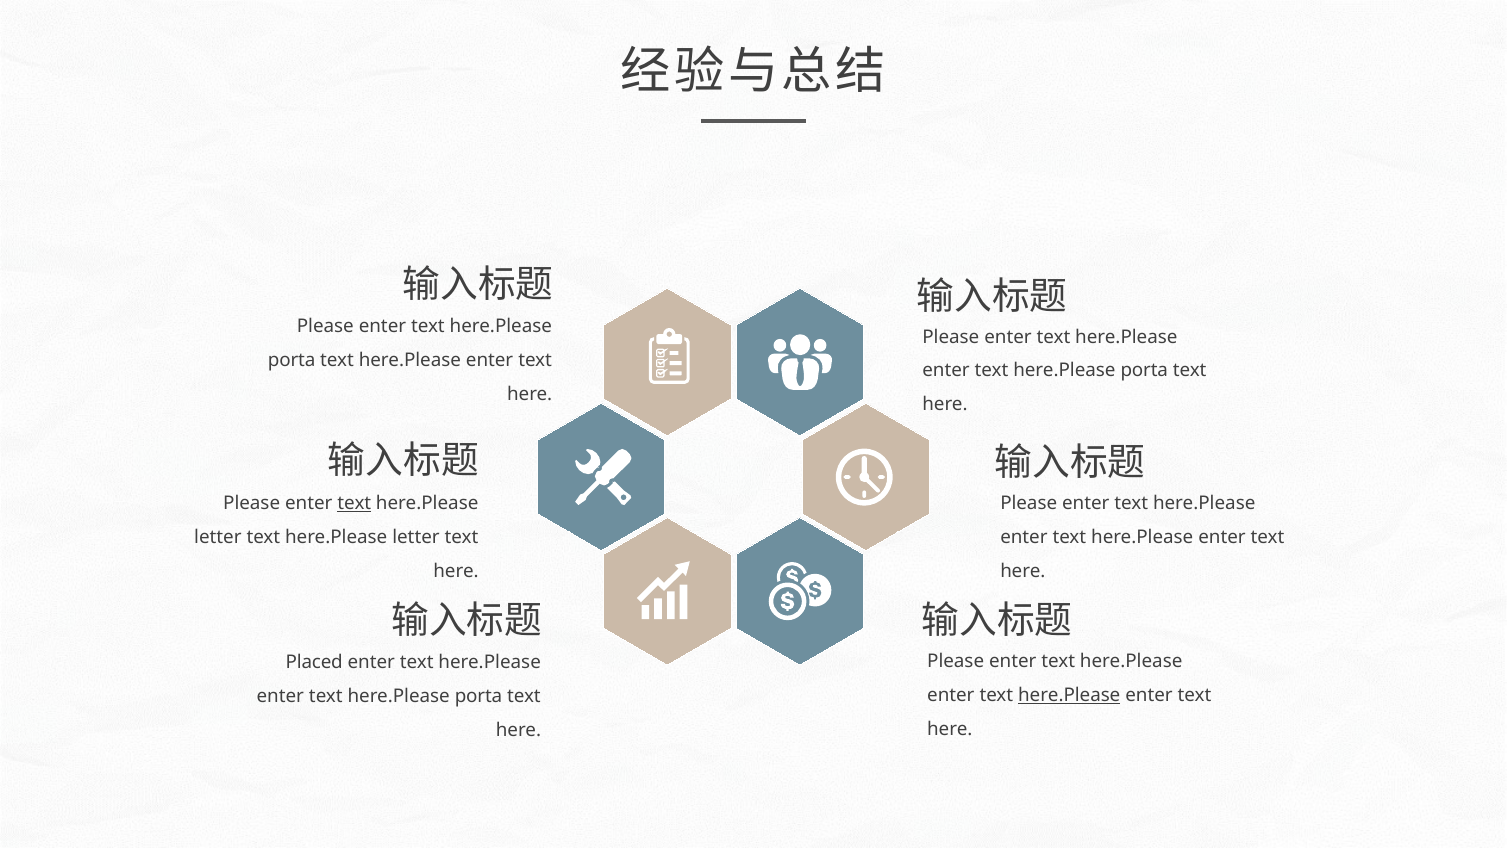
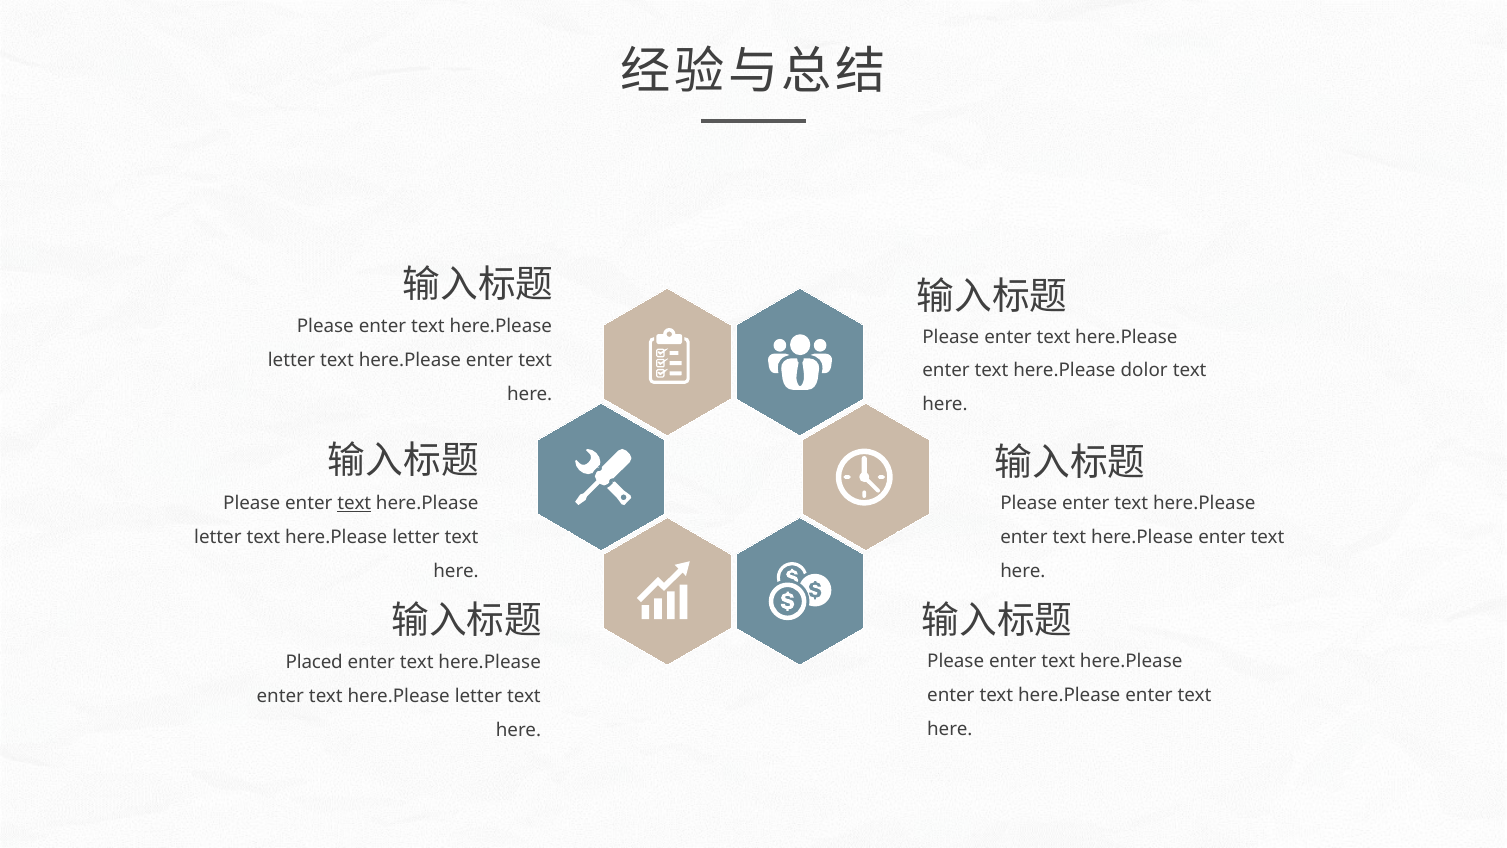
porta at (292, 360): porta -> letter
porta at (1144, 371): porta -> dolor
here.Please at (1069, 695) underline: present -> none
porta at (479, 696): porta -> letter
